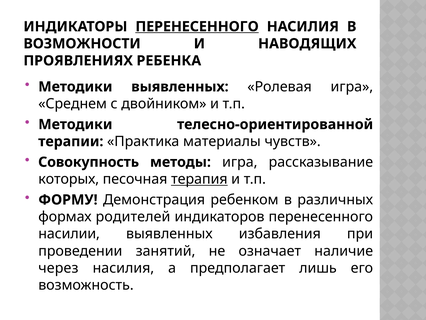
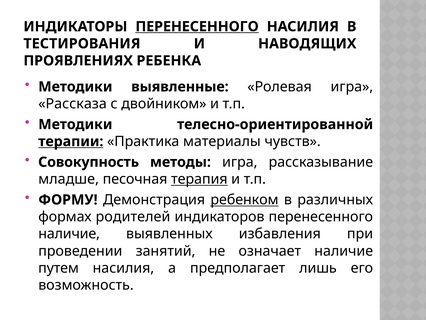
ВОЗМОЖНОСТИ: ВОЗМОЖНОСТИ -> ТЕСТИРОВАНИЯ
Методики выявленных: выявленных -> выявленные
Среднем: Среднем -> Рассказа
терапии underline: none -> present
которых: которых -> младше
ребенком underline: none -> present
насилии at (69, 234): насилии -> наличие
через: через -> путем
